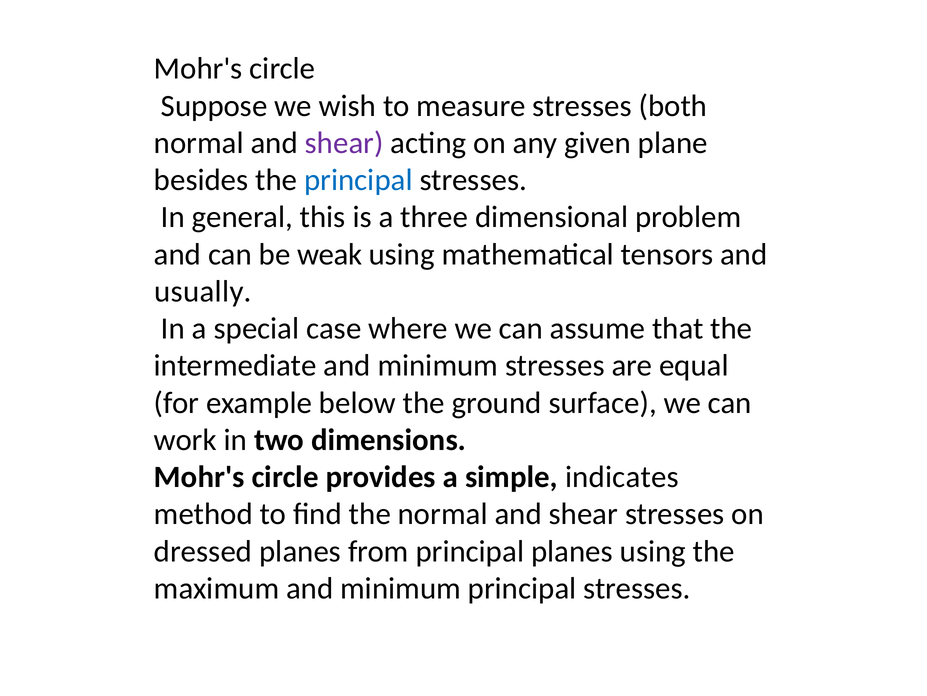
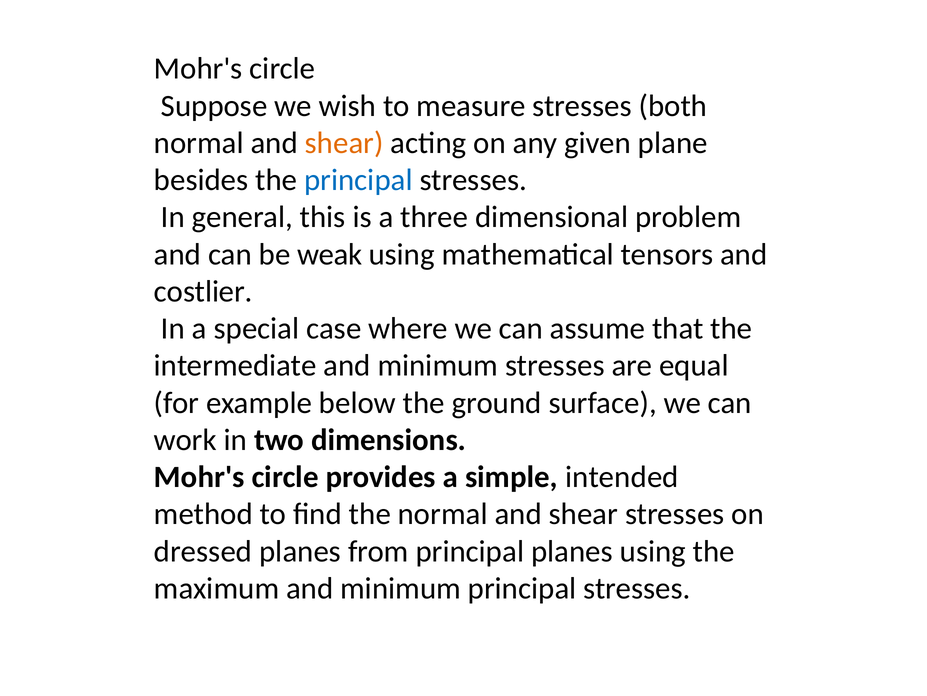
shear at (344, 143) colour: purple -> orange
usually: usually -> costlier
indicates: indicates -> intended
